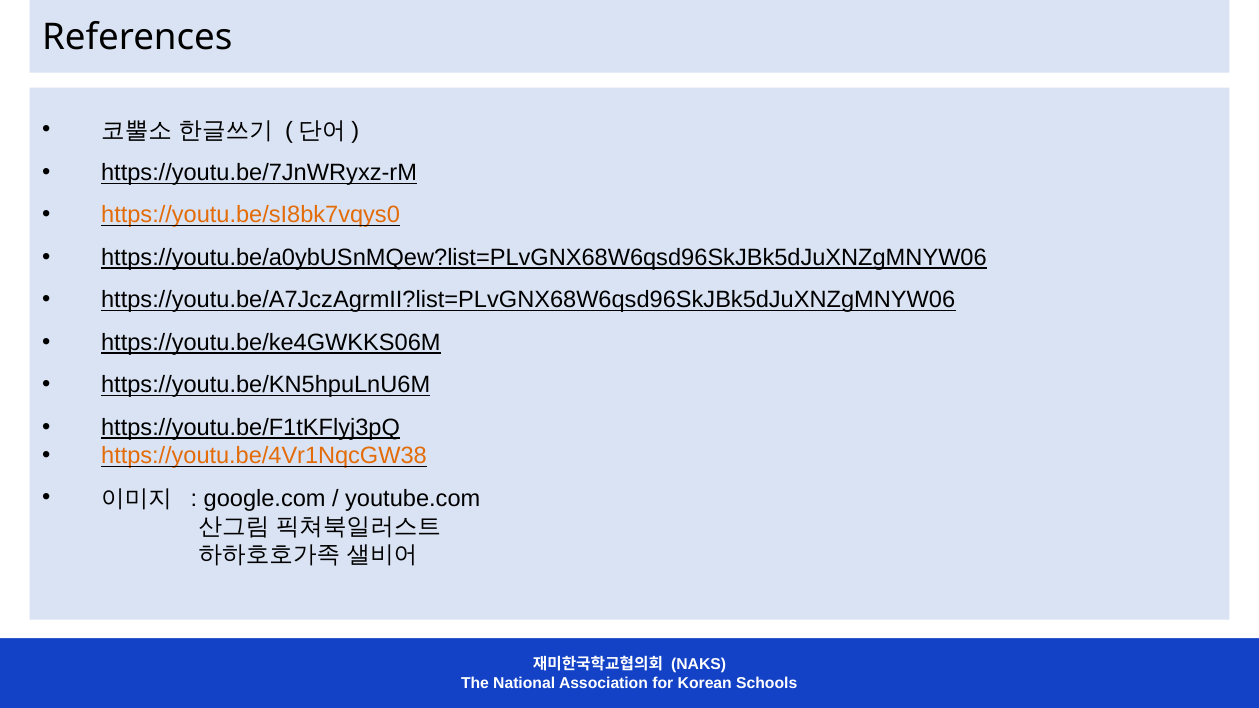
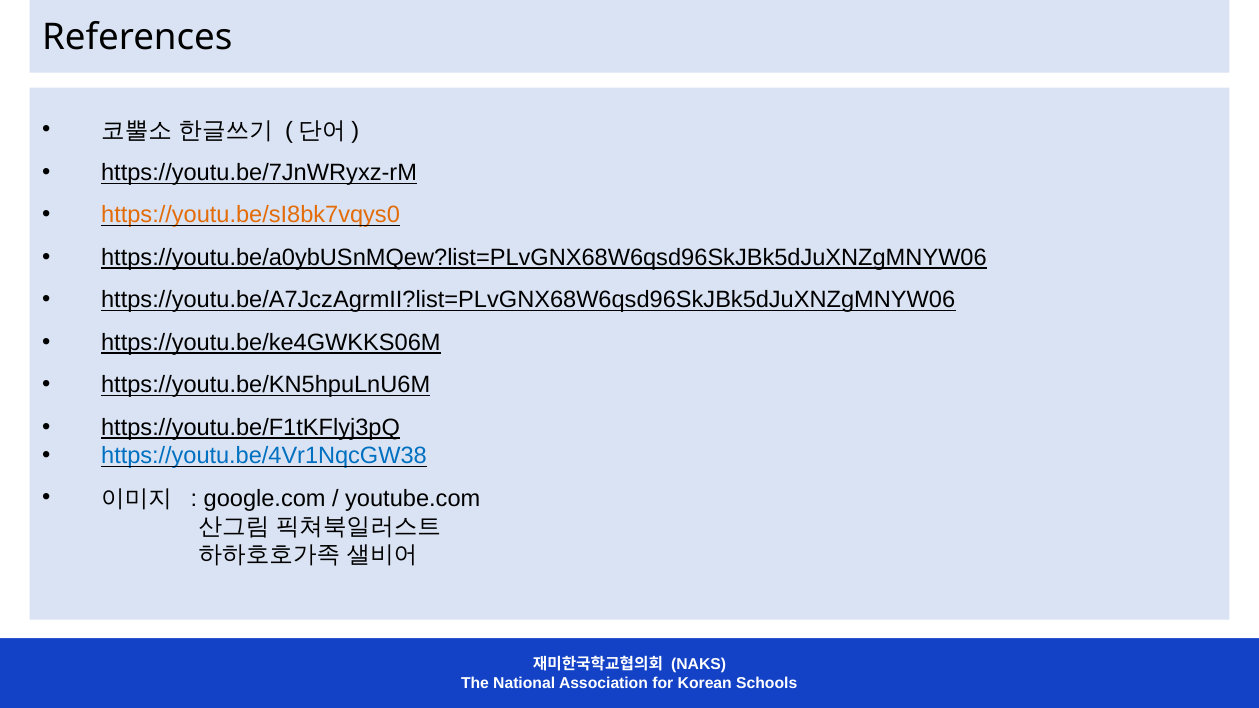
https://youtu.be/4Vr1NqcGW38 colour: orange -> blue
